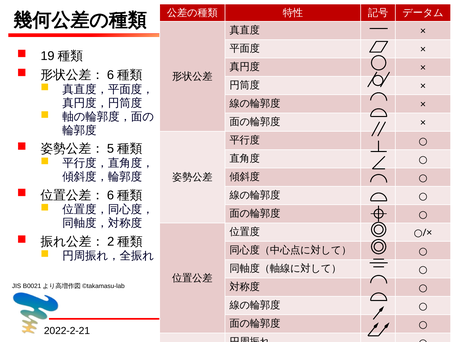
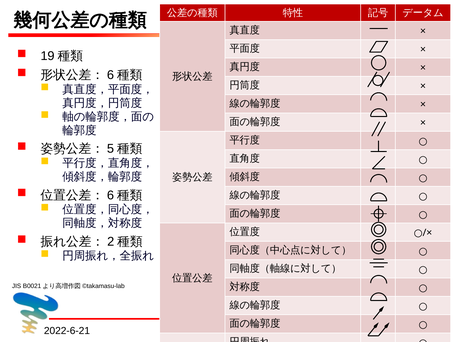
2022-2-21: 2022-2-21 -> 2022-6-21
